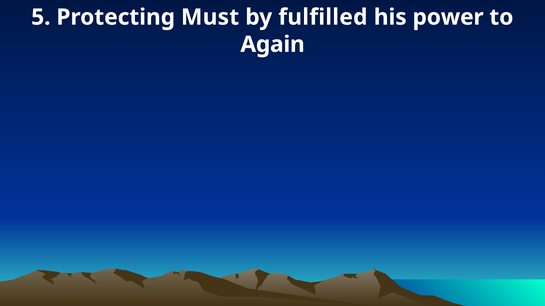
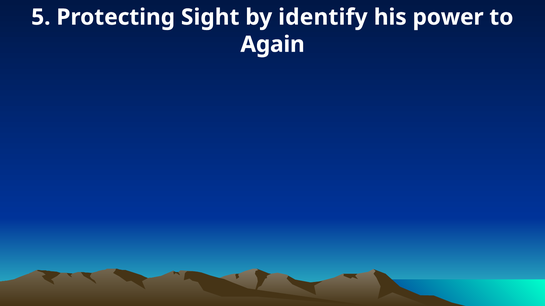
Must: Must -> Sight
fulfilled: fulfilled -> identify
